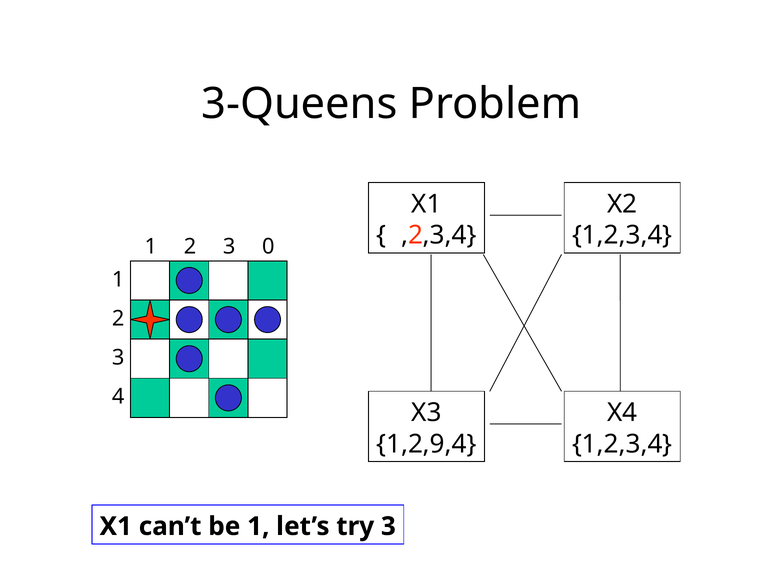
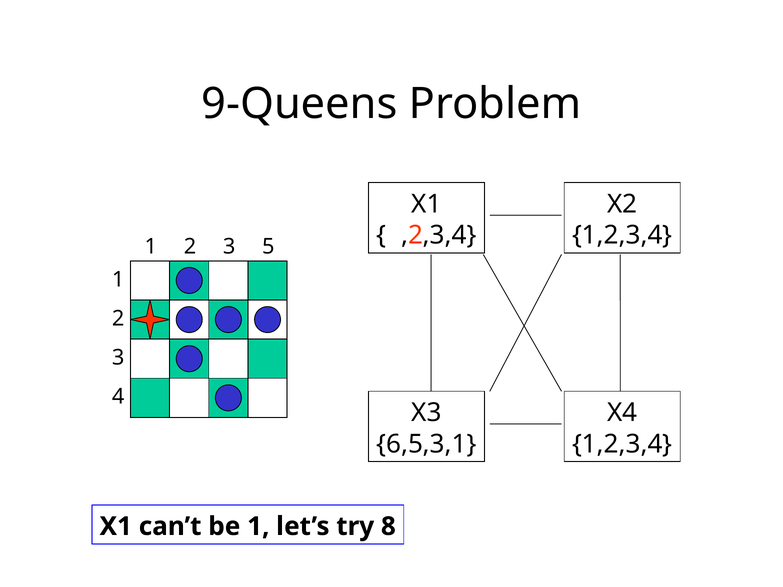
3-Queens: 3-Queens -> 9-Queens
0: 0 -> 5
1,2,9,4: 1,2,9,4 -> 6,5,3,1
try 3: 3 -> 8
